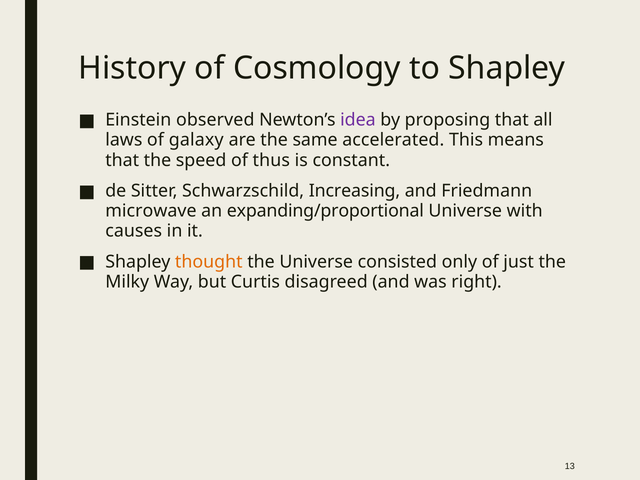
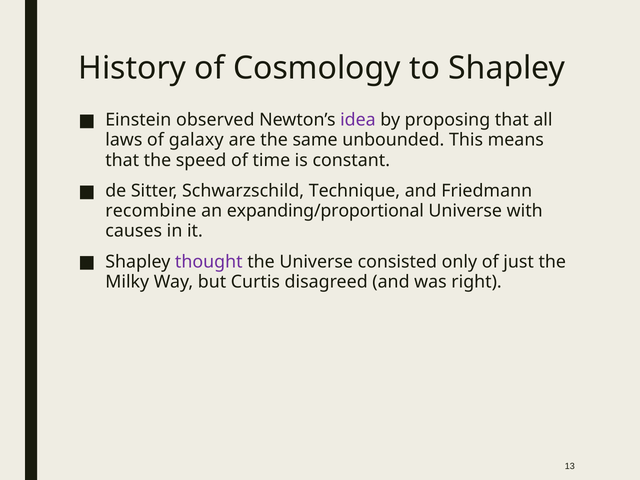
accelerated: accelerated -> unbounded
thus: thus -> time
Increasing: Increasing -> Technique
microwave: microwave -> recombine
thought colour: orange -> purple
